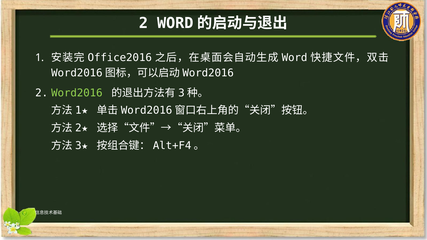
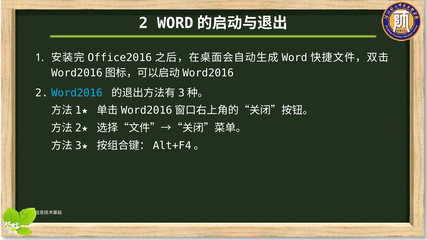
Word2016 colour: light green -> light blue
